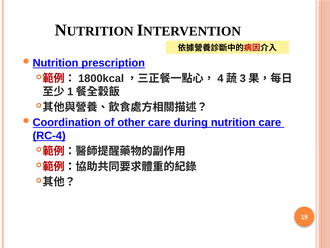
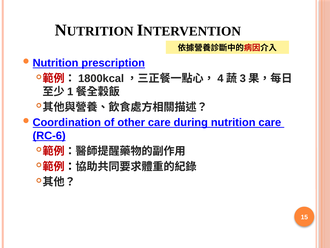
RC-4: RC-4 -> RC-6
